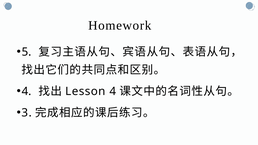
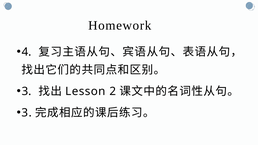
5: 5 -> 4
4 at (27, 91): 4 -> 3
4 at (113, 91): 4 -> 2
